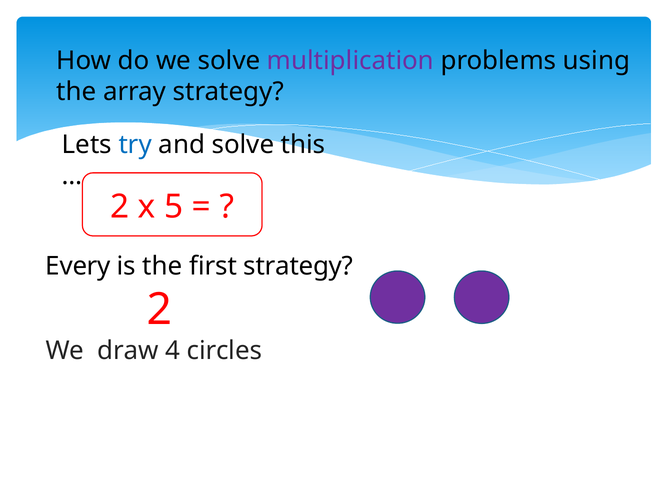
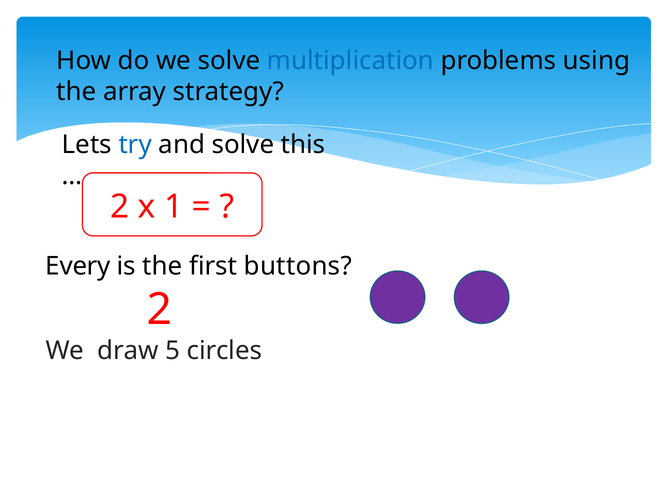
multiplication colour: purple -> blue
5: 5 -> 1
first strategy: strategy -> buttons
4: 4 -> 5
